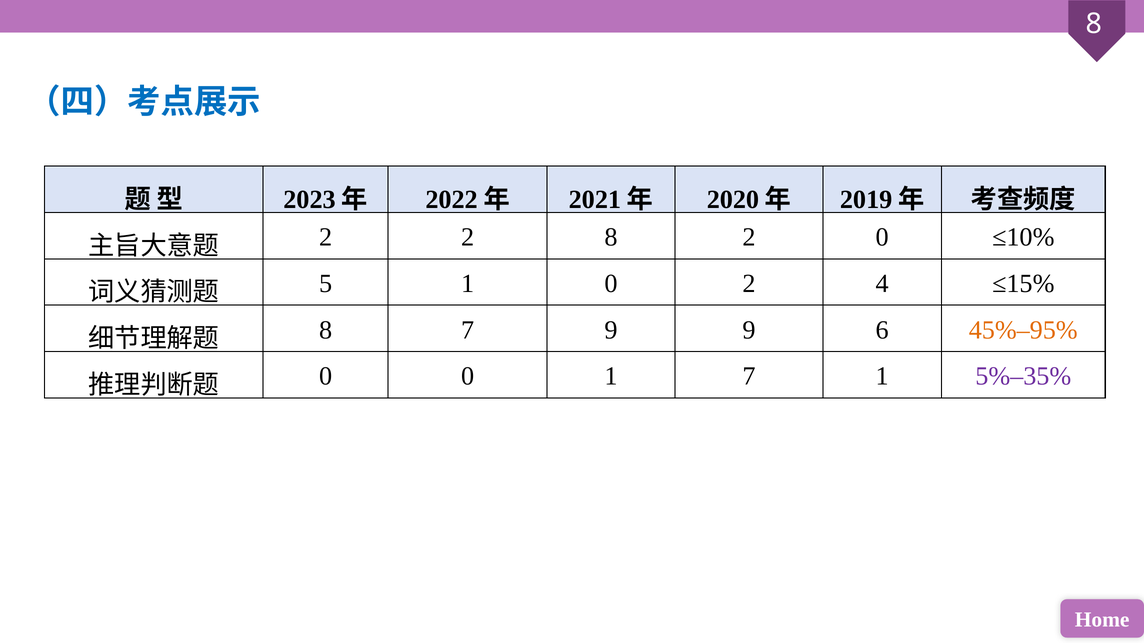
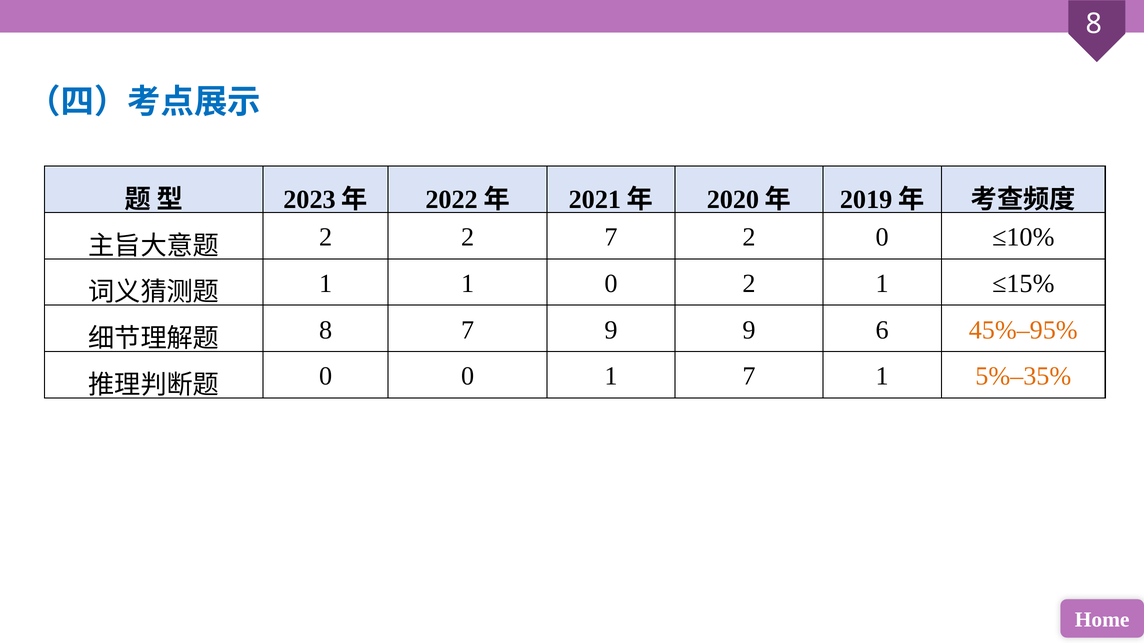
2 8: 8 -> 7
5 at (326, 284): 5 -> 1
2 4: 4 -> 1
5%–35% colour: purple -> orange
